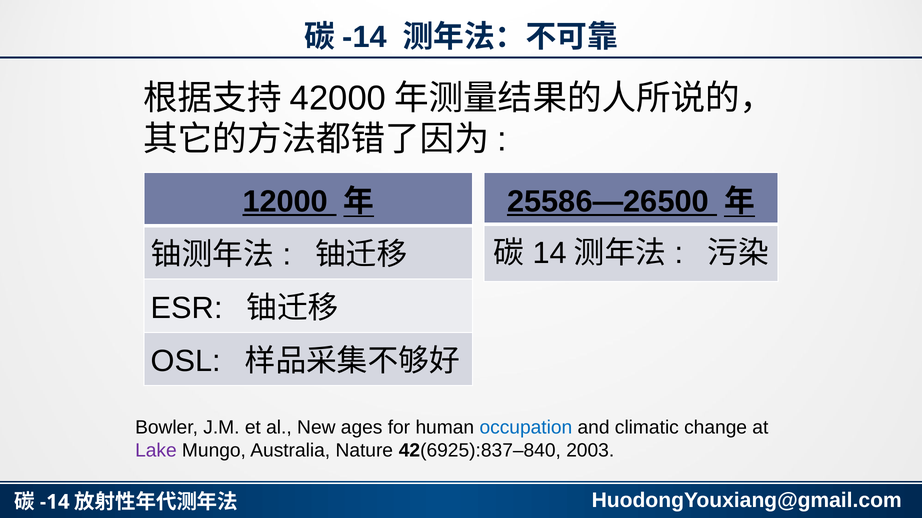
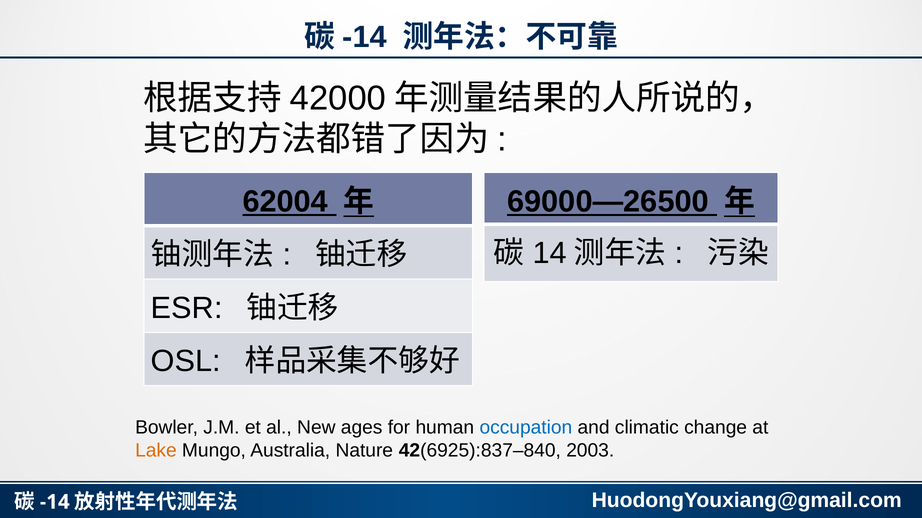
12000: 12000 -> 62004
25586—26500: 25586—26500 -> 69000—26500
Lake colour: purple -> orange
